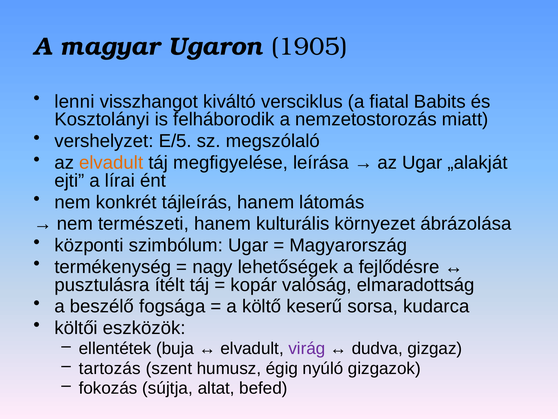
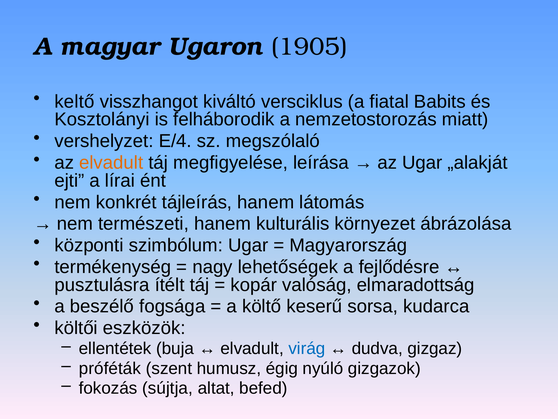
lenni: lenni -> keltő
E/5: E/5 -> E/4
virág colour: purple -> blue
tartozás: tartozás -> próféták
